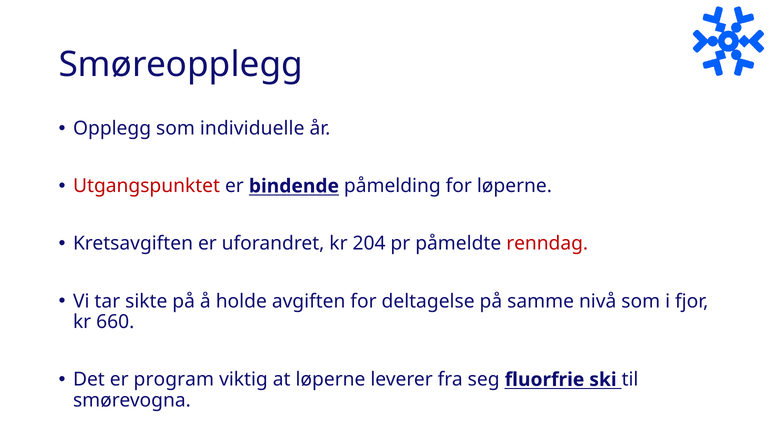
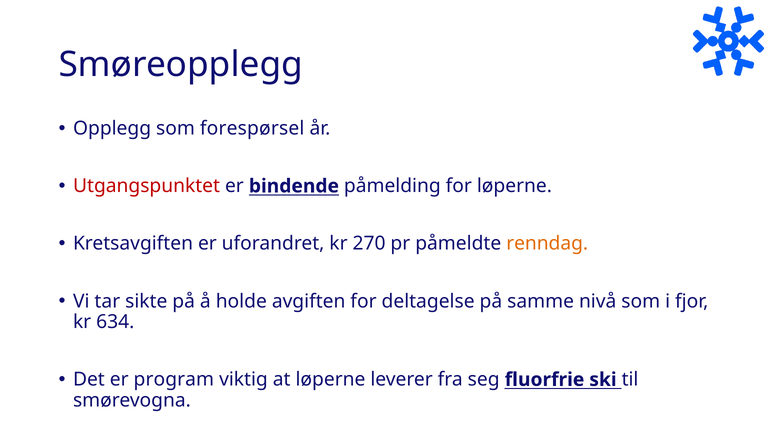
individuelle: individuelle -> forespørsel
204: 204 -> 270
renndag colour: red -> orange
660: 660 -> 634
